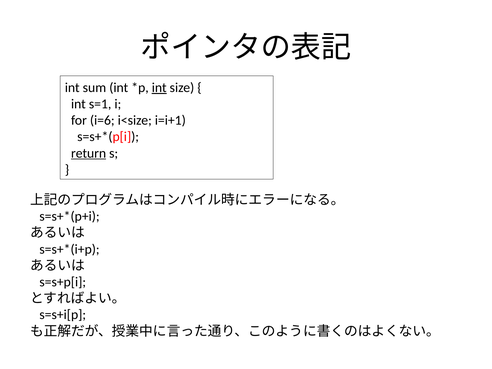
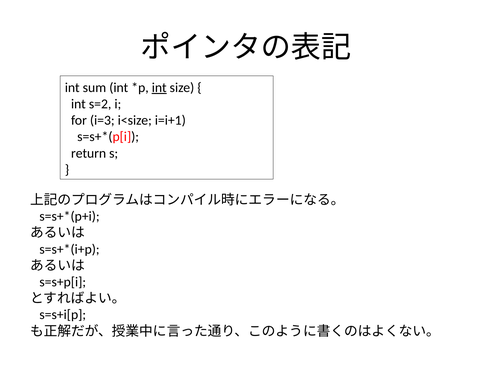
s=1: s=1 -> s=2
i=6: i=6 -> i=3
return underline: present -> none
